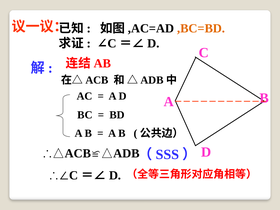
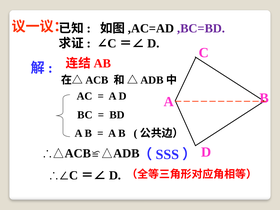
,BC=BD colour: orange -> purple
